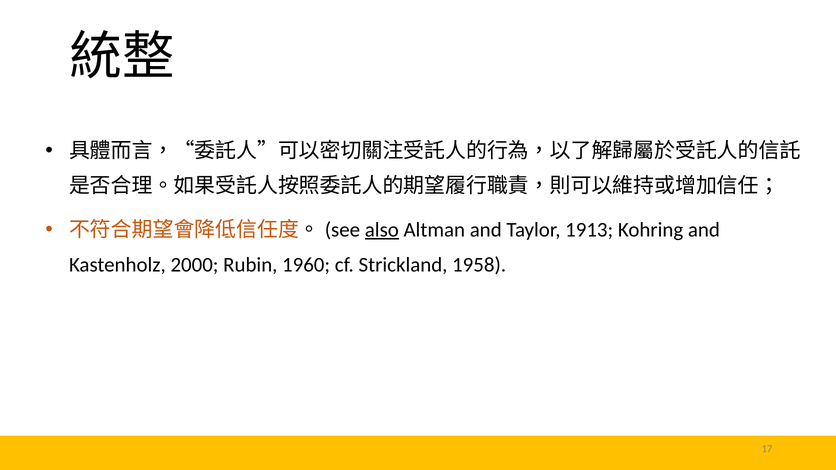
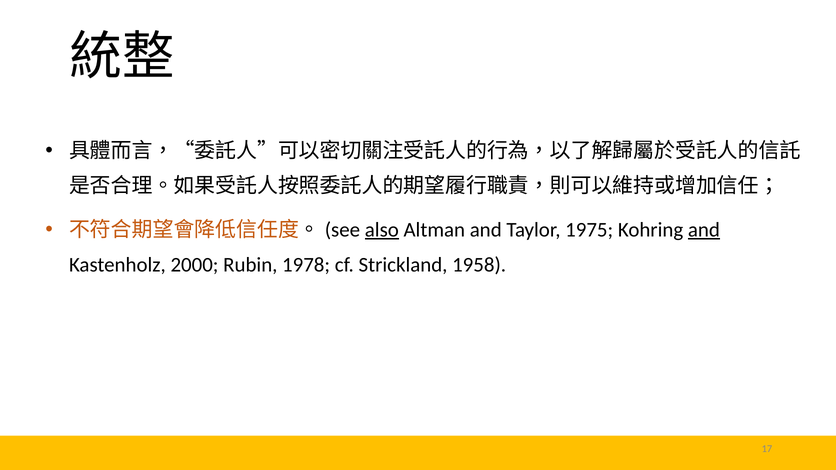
1913: 1913 -> 1975
and at (704, 230) underline: none -> present
1960: 1960 -> 1978
